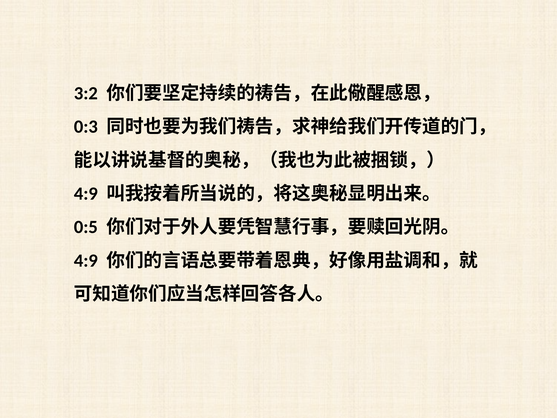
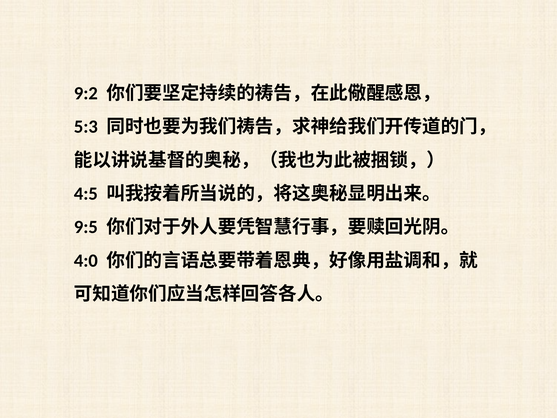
3:2: 3:2 -> 9:2
0:3: 0:3 -> 5:3
4:9 at (86, 194): 4:9 -> 4:5
0:5: 0:5 -> 9:5
4:9 at (86, 260): 4:9 -> 4:0
